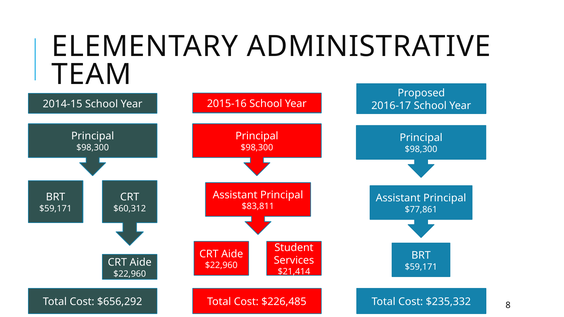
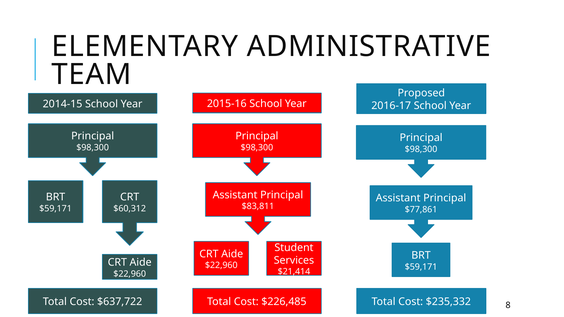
$656,292: $656,292 -> $637,722
